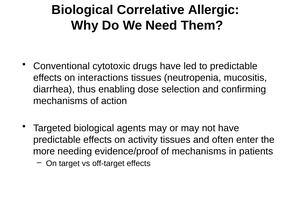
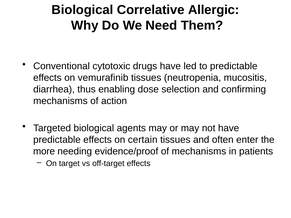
interactions: interactions -> vemurafinib
activity: activity -> certain
